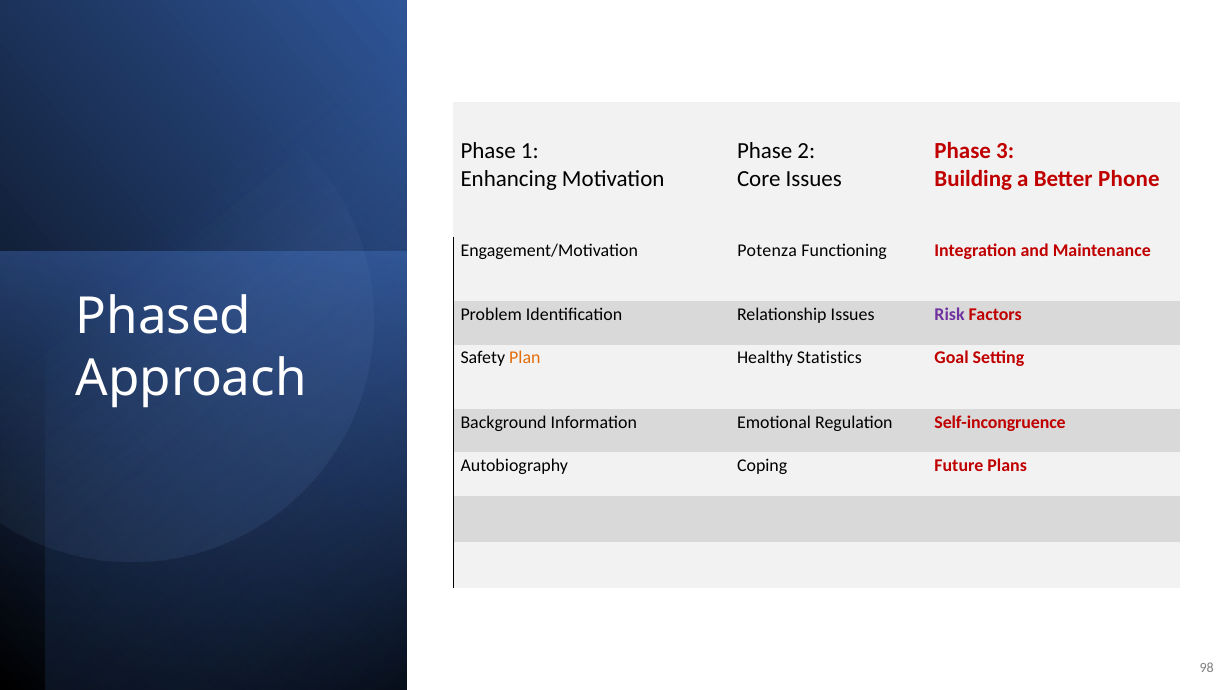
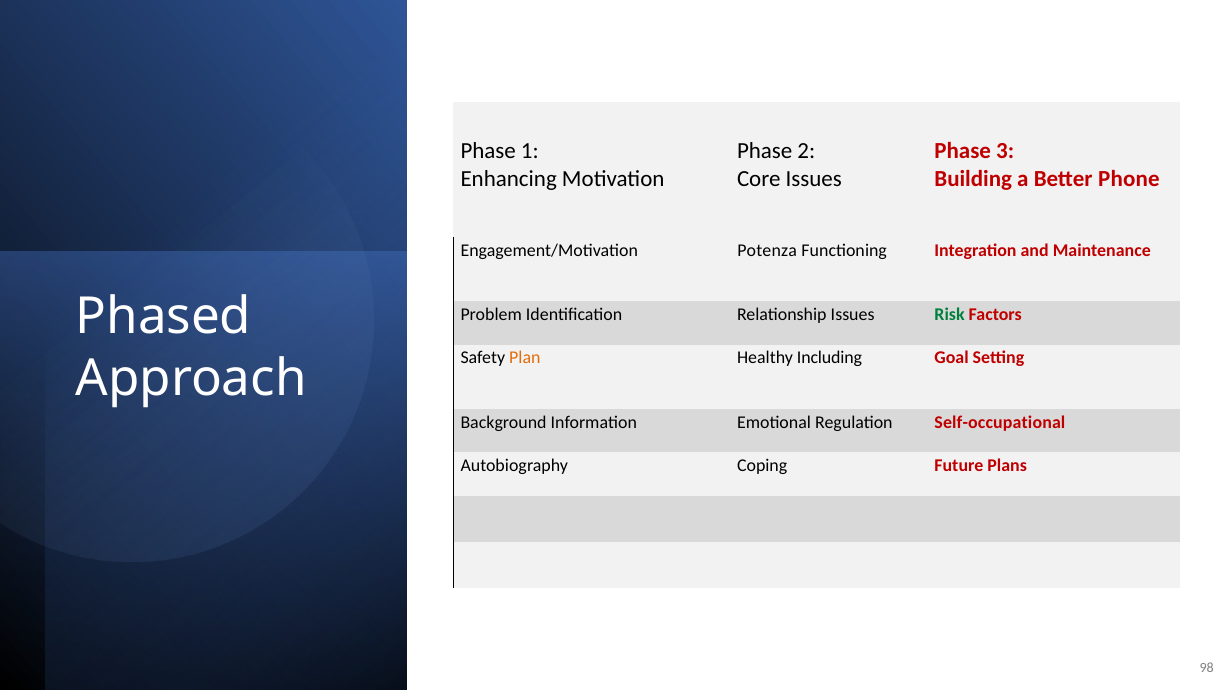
Risk colour: purple -> green
Statistics: Statistics -> Including
Self-incongruence: Self-incongruence -> Self-occupational
